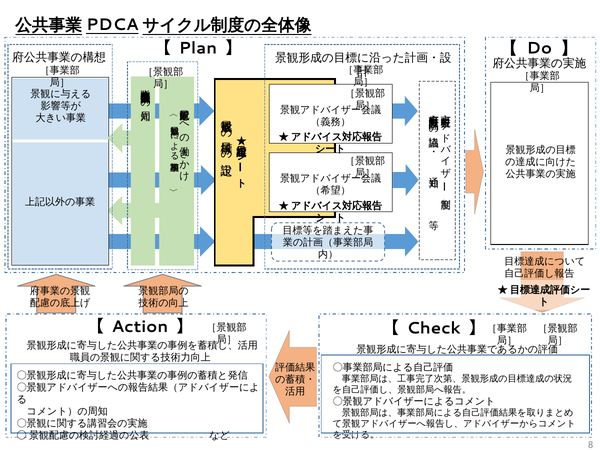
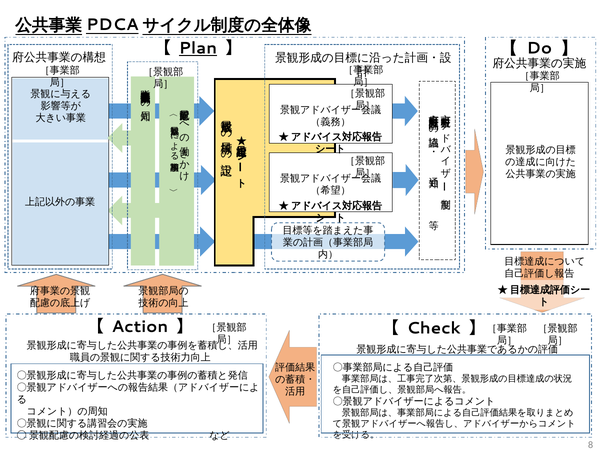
Plan underline: none -> present
